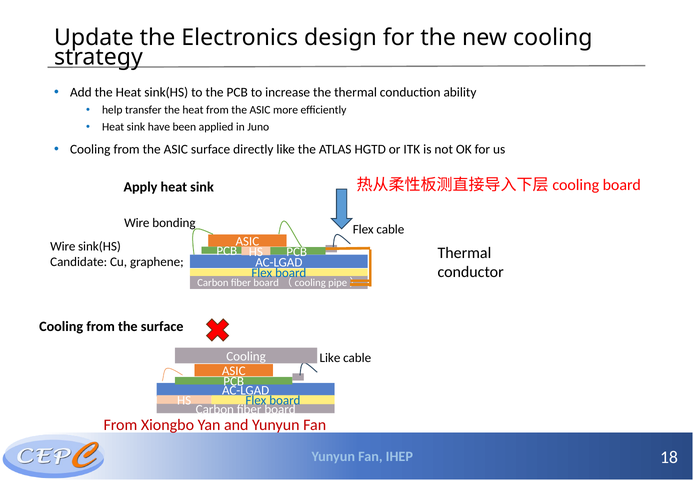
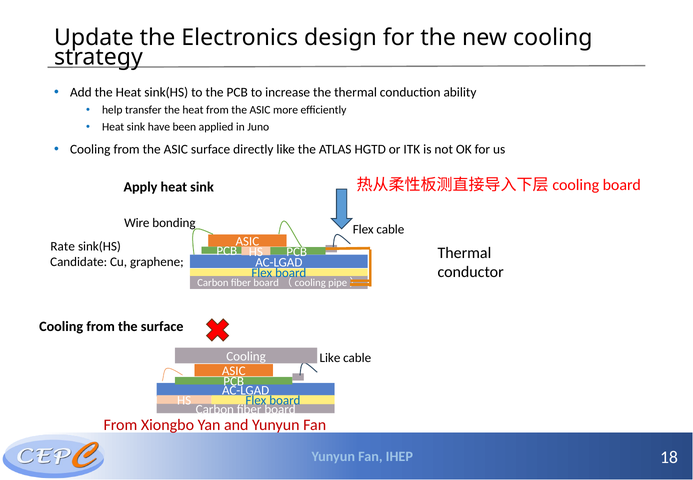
Wire at (63, 246): Wire -> Rate
